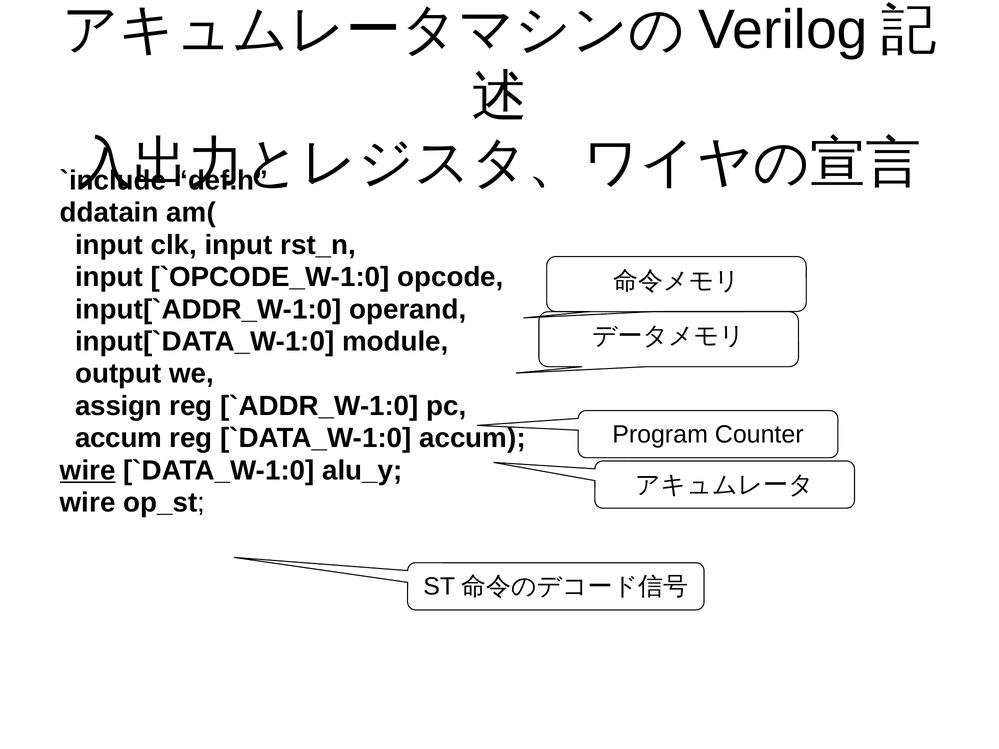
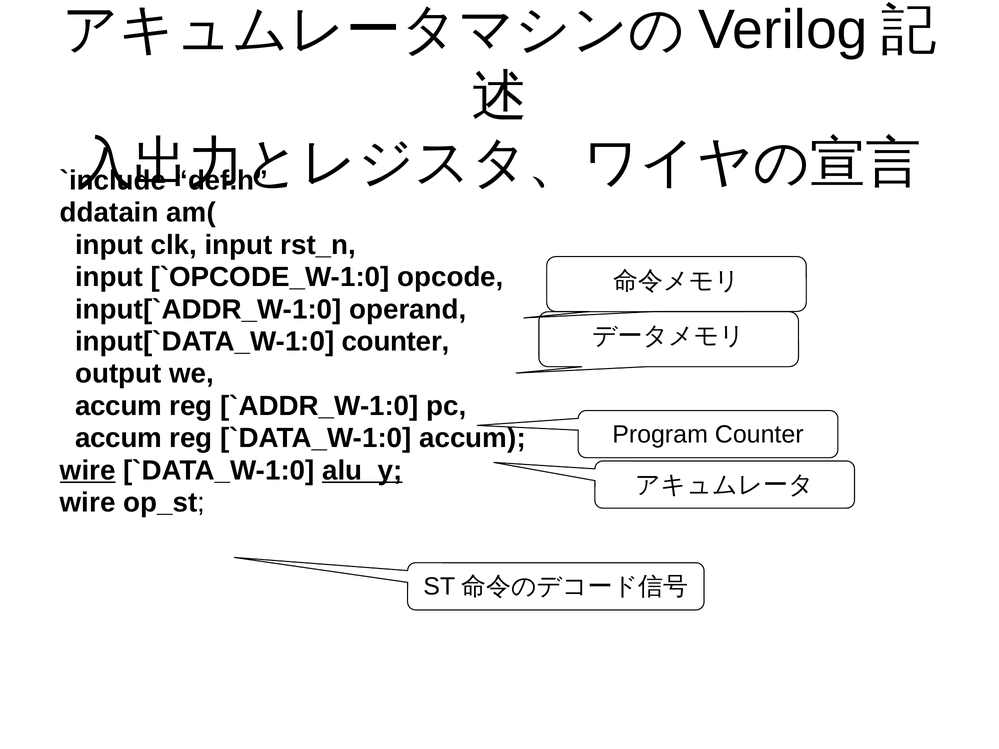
module at (395, 342): module -> counter
assign at (119, 406): assign -> accum
alu_y underline: none -> present
